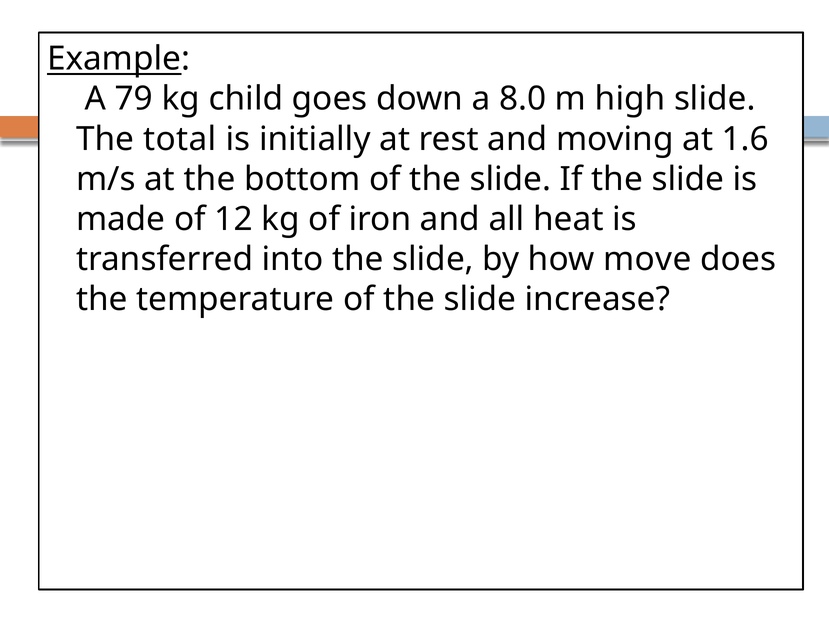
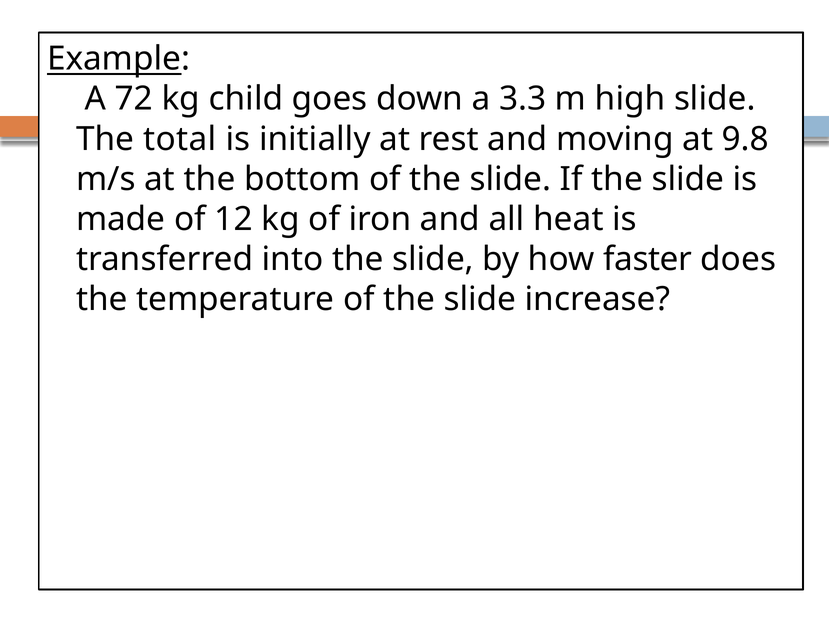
79: 79 -> 72
8.0: 8.0 -> 3.3
1.6: 1.6 -> 9.8
move: move -> faster
